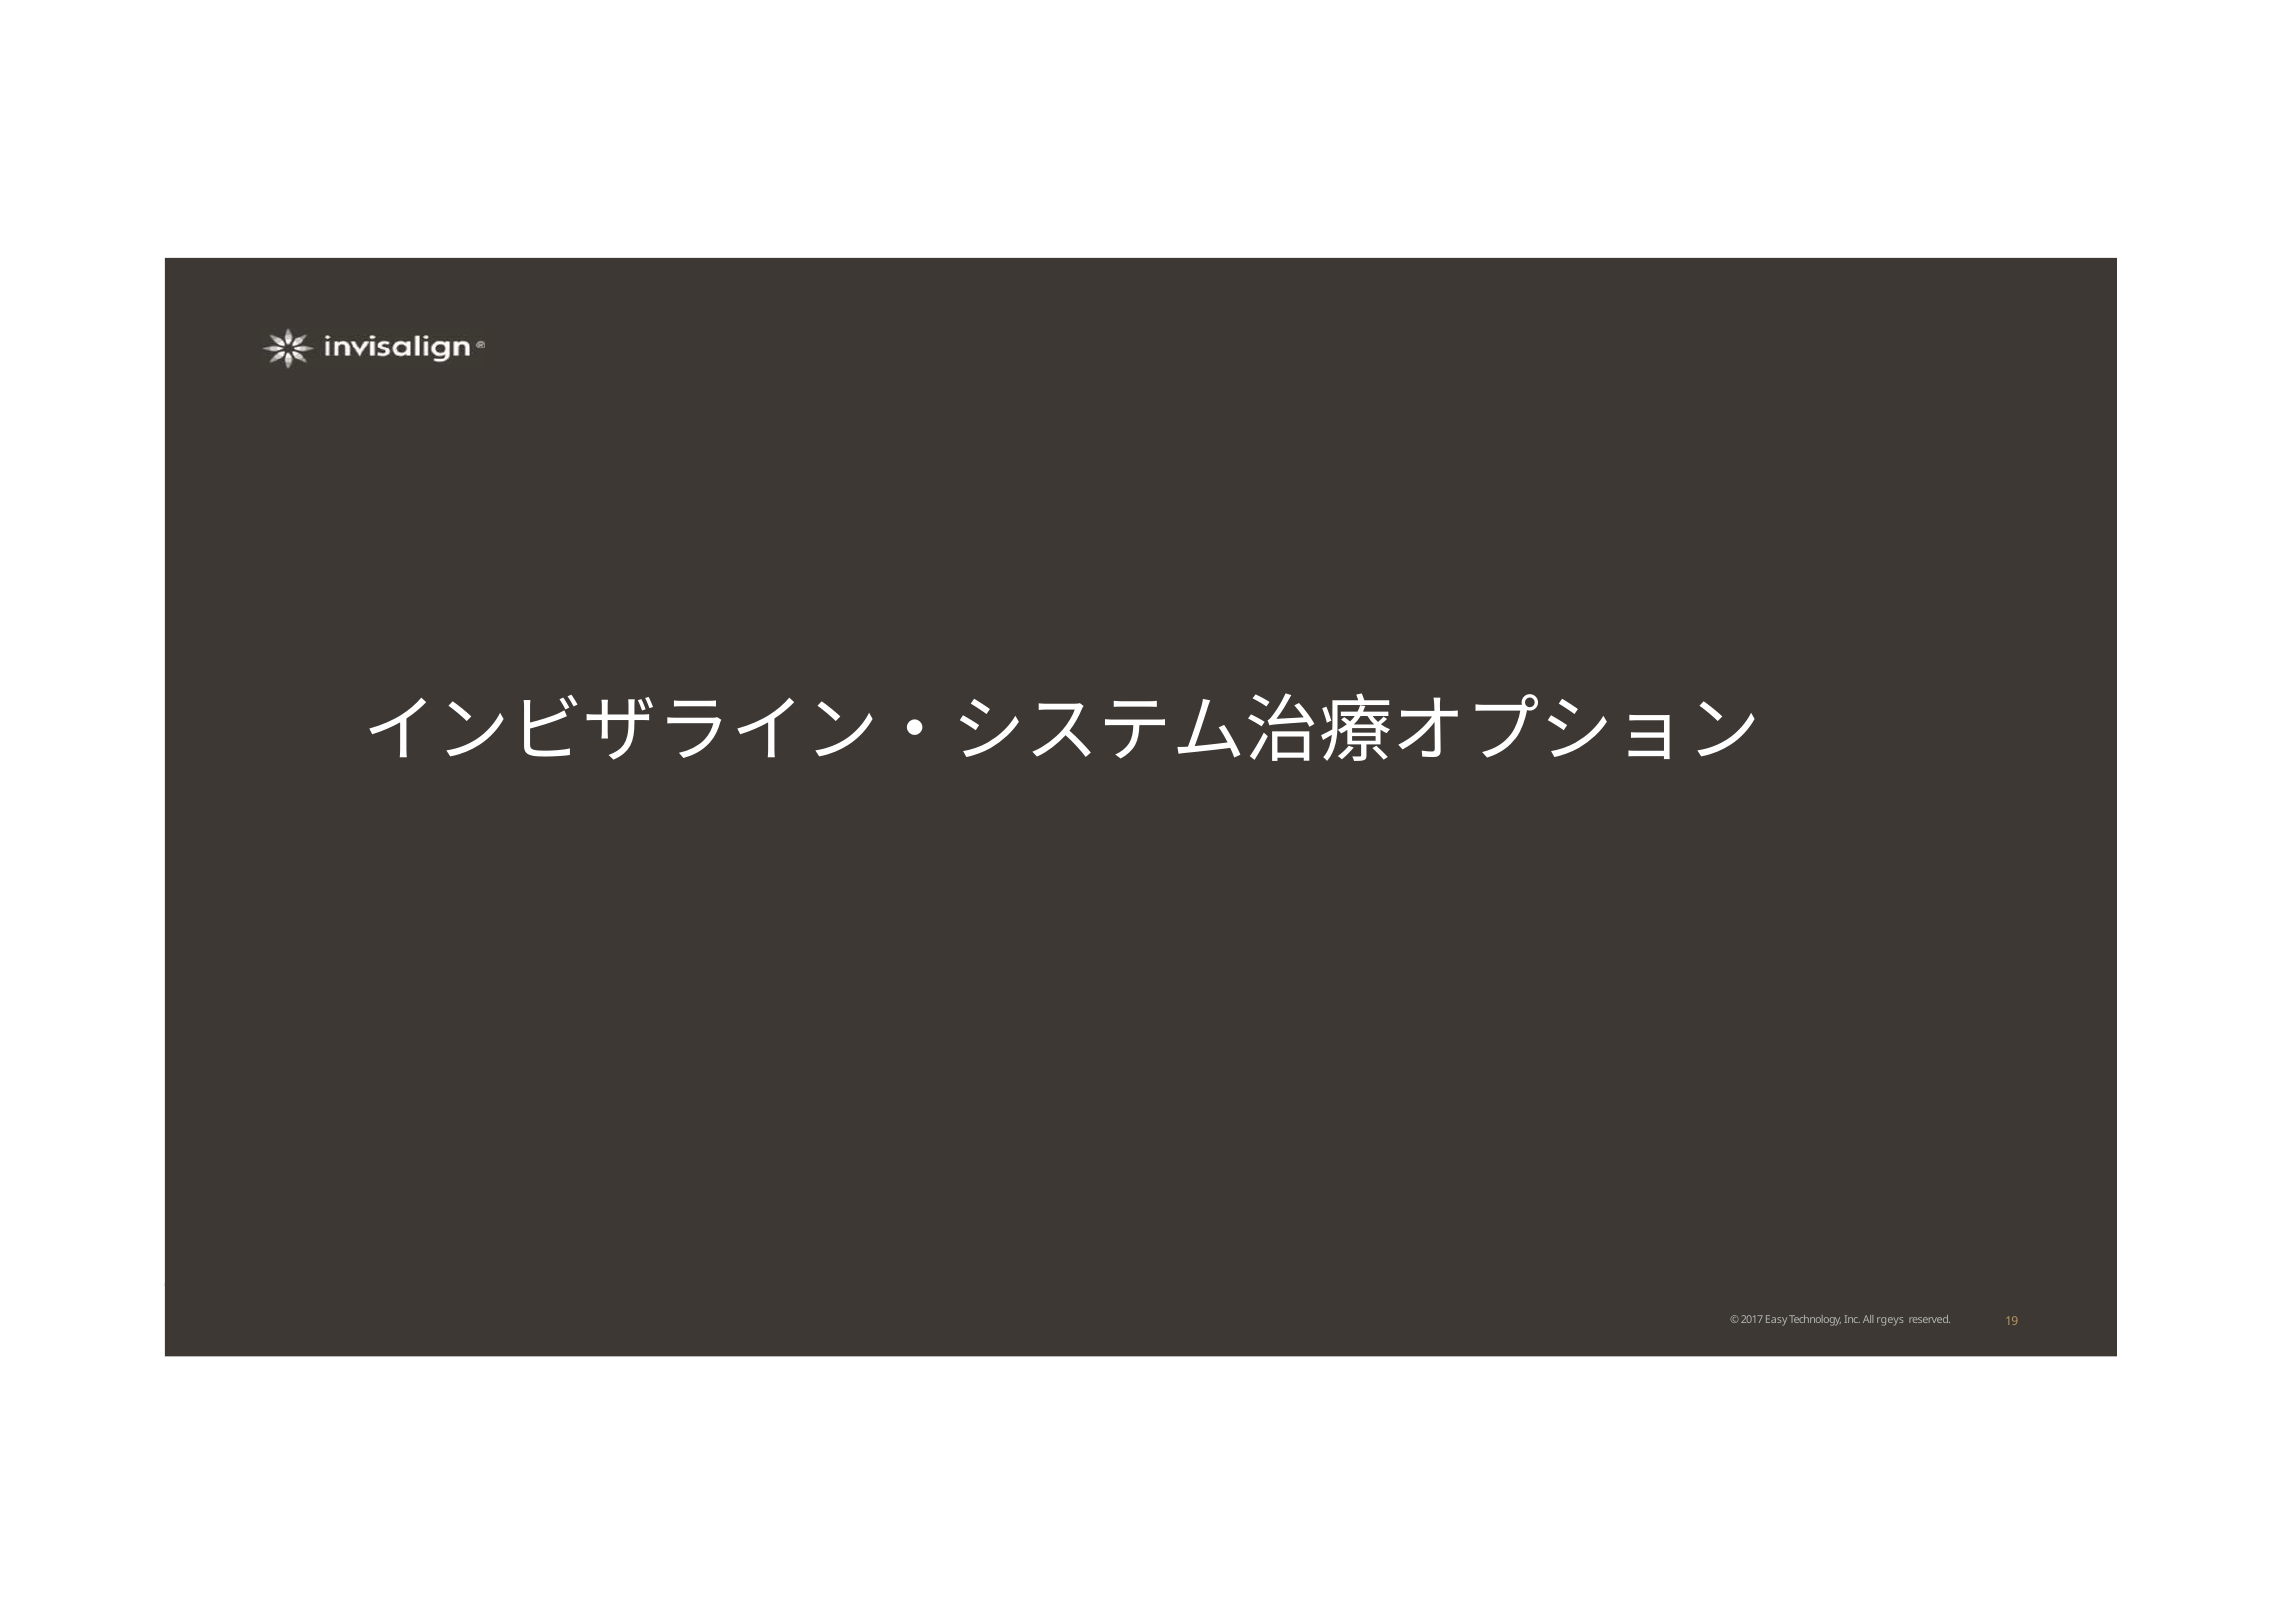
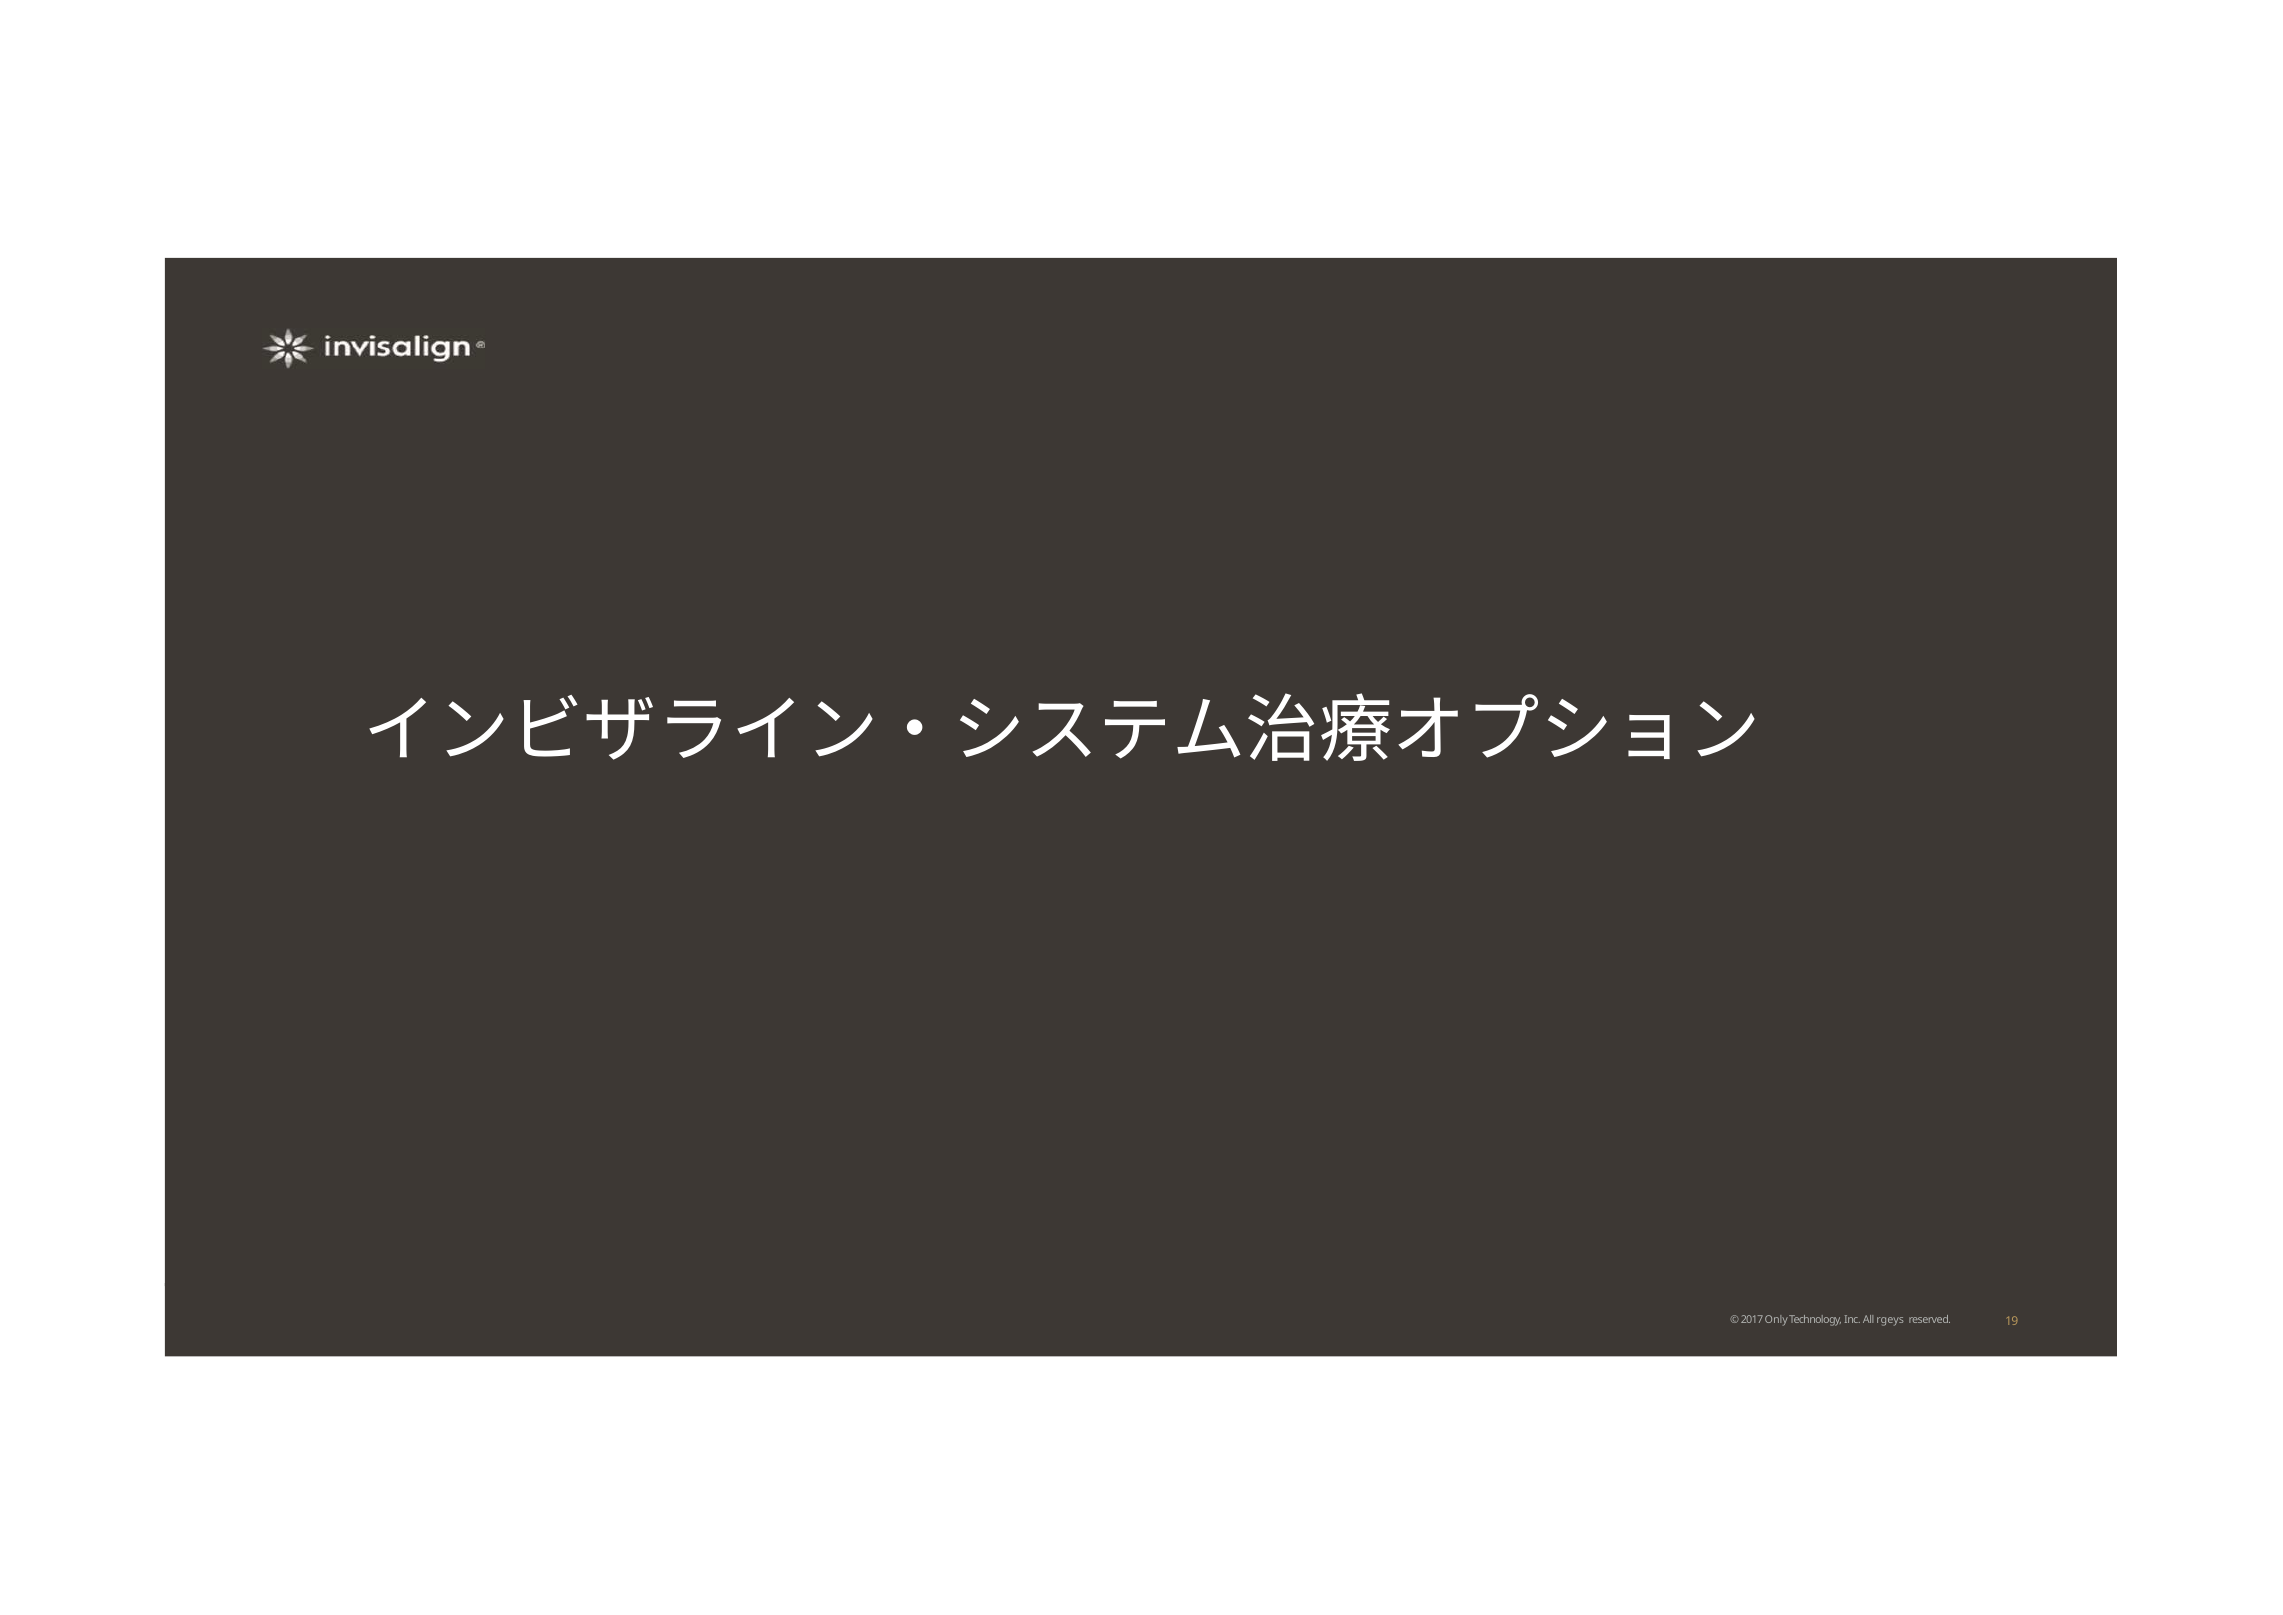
Easy: Easy -> Only
